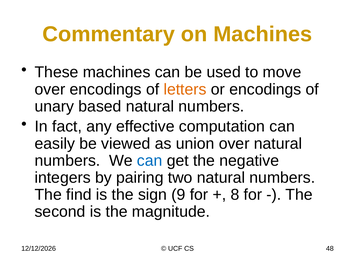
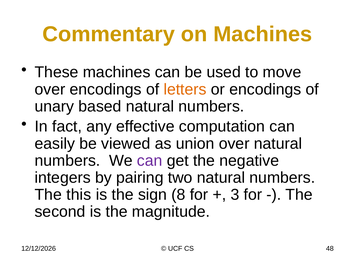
can at (150, 161) colour: blue -> purple
find: find -> this
9: 9 -> 8
8: 8 -> 3
